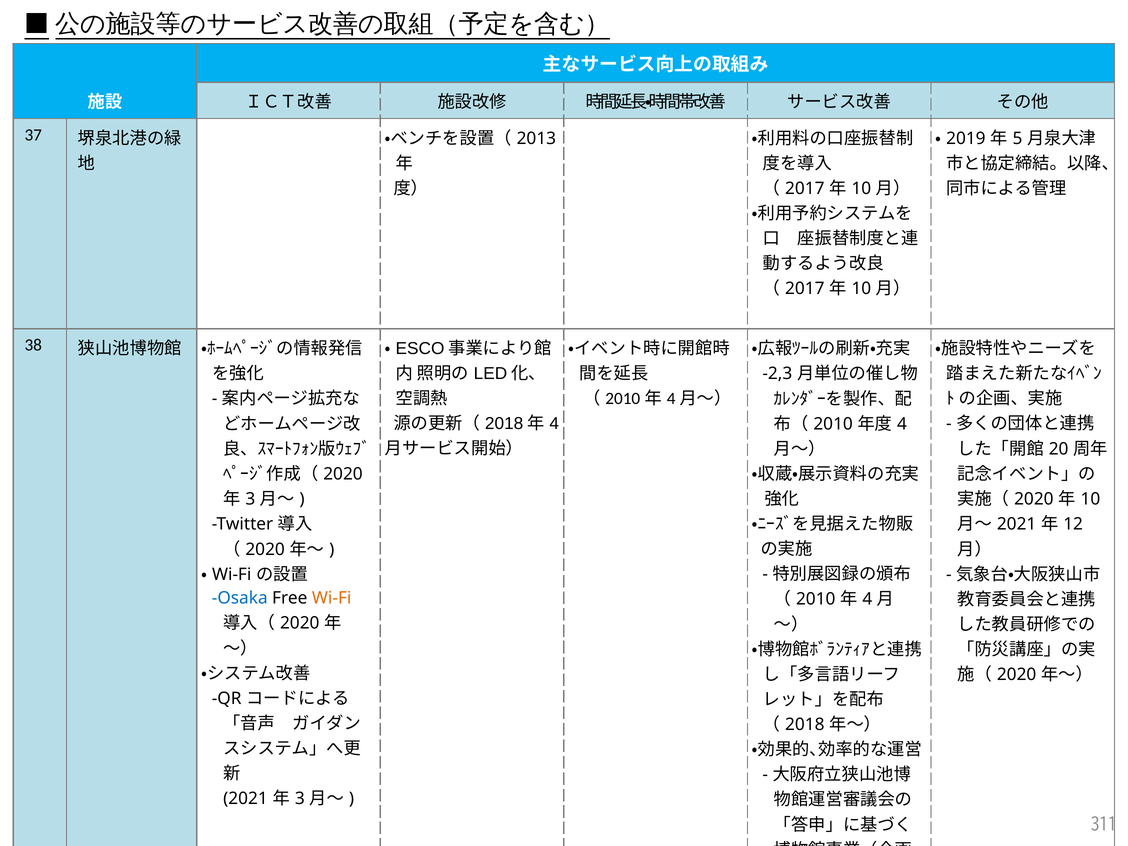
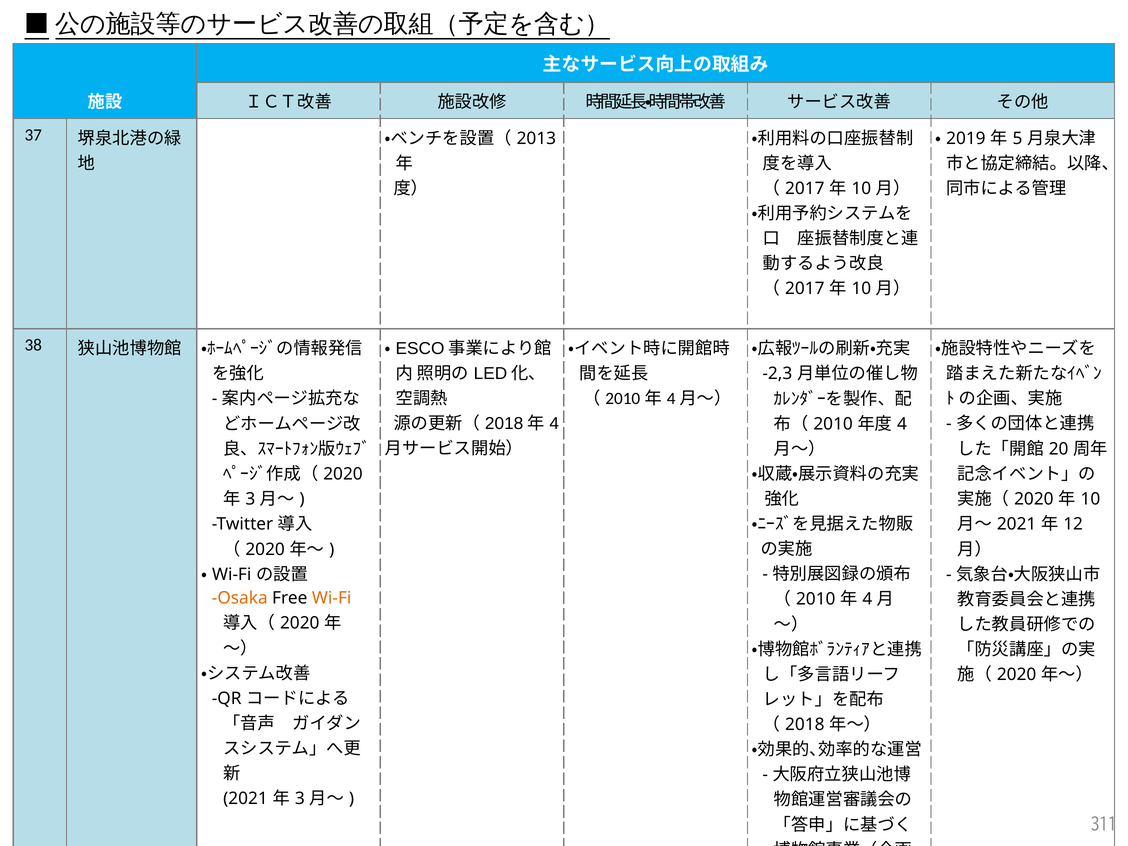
Osaka colour: blue -> orange
